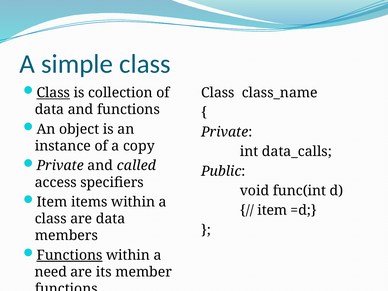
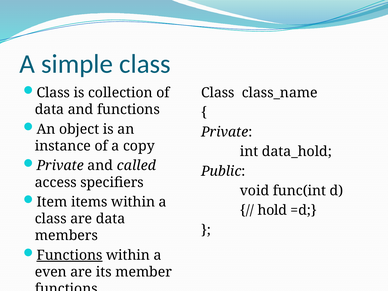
Class at (53, 93) underline: present -> none
data_calls: data_calls -> data_hold
item at (272, 210): item -> hold
need: need -> even
